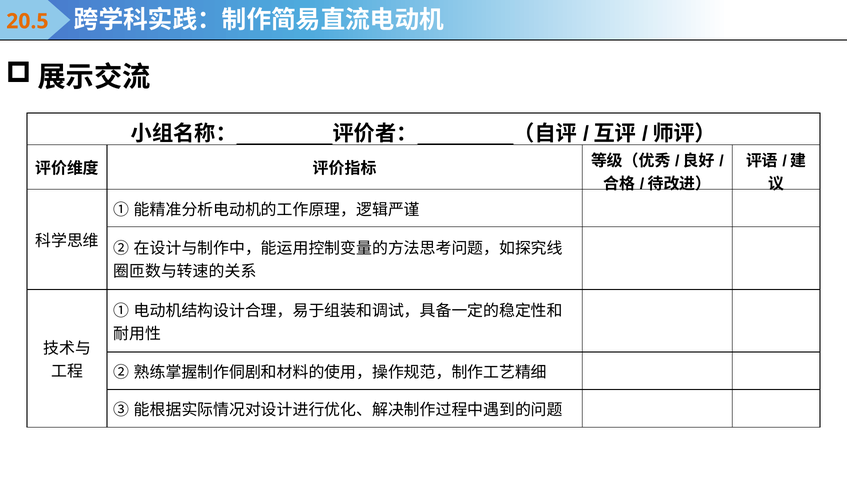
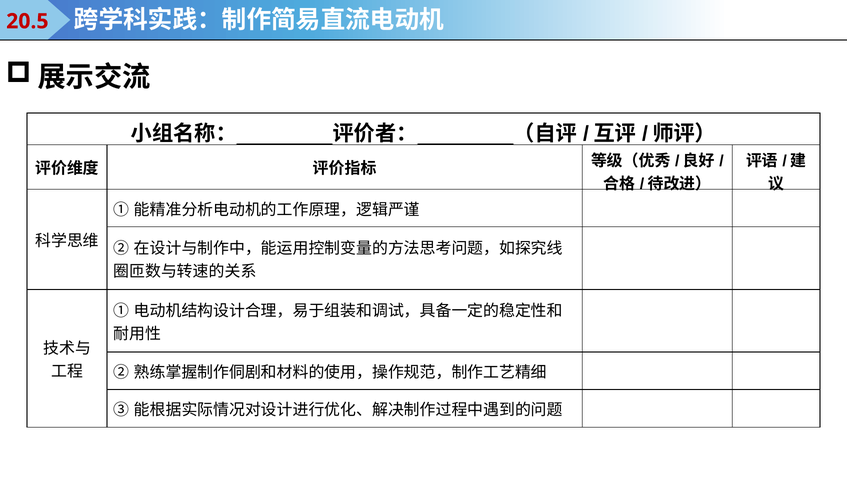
20.5 colour: orange -> red
